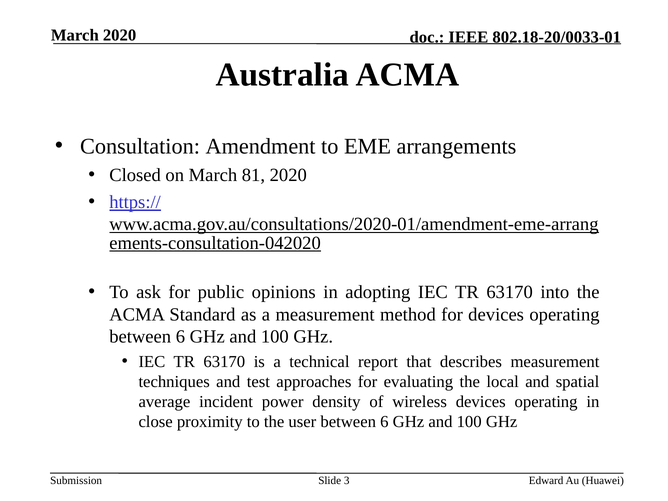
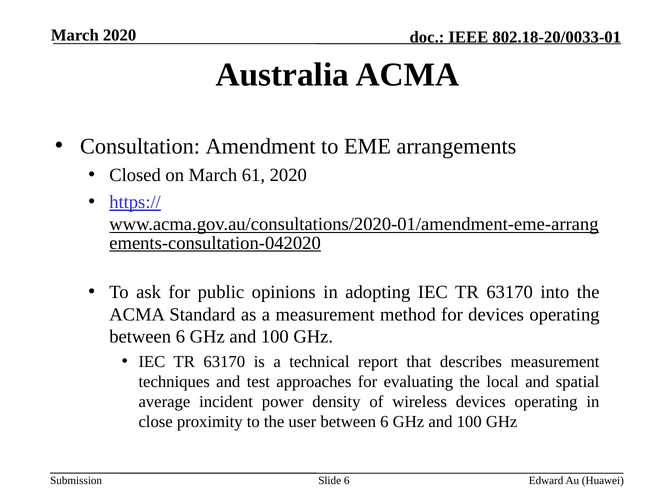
81: 81 -> 61
Slide 3: 3 -> 6
